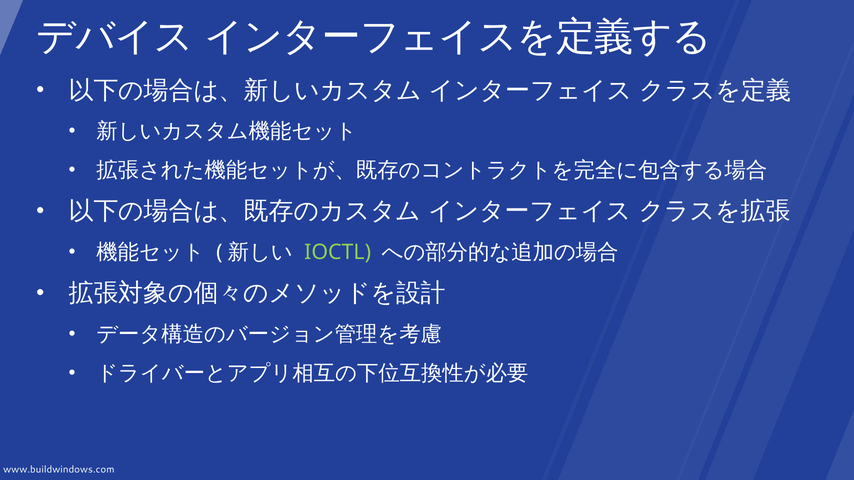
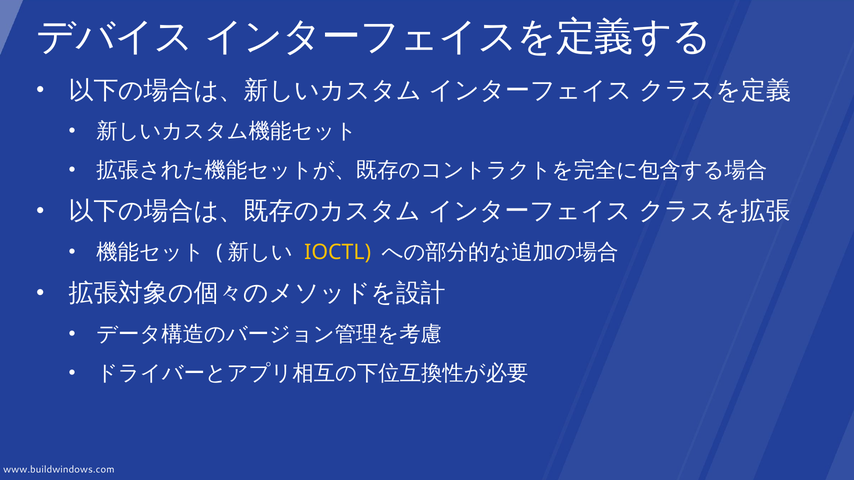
IOCTL colour: light green -> yellow
